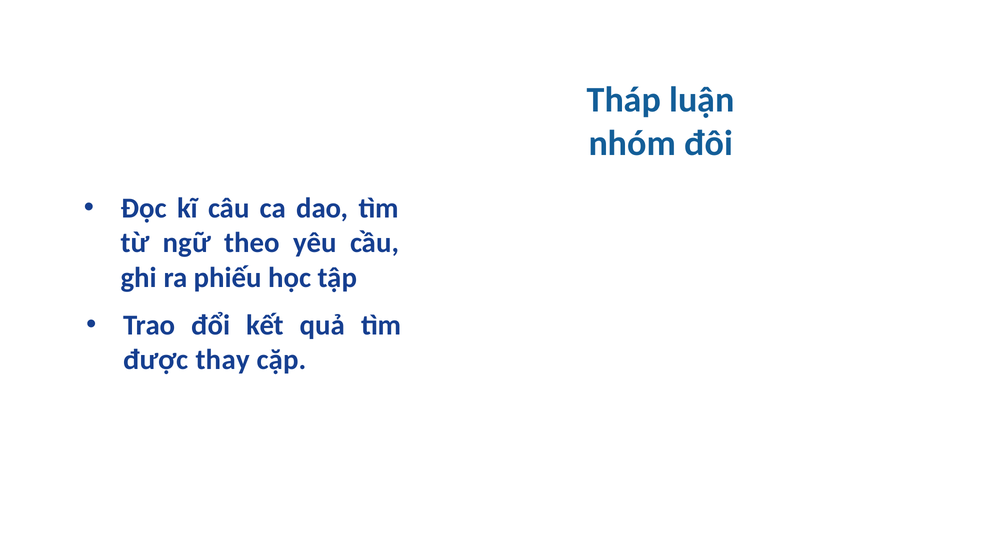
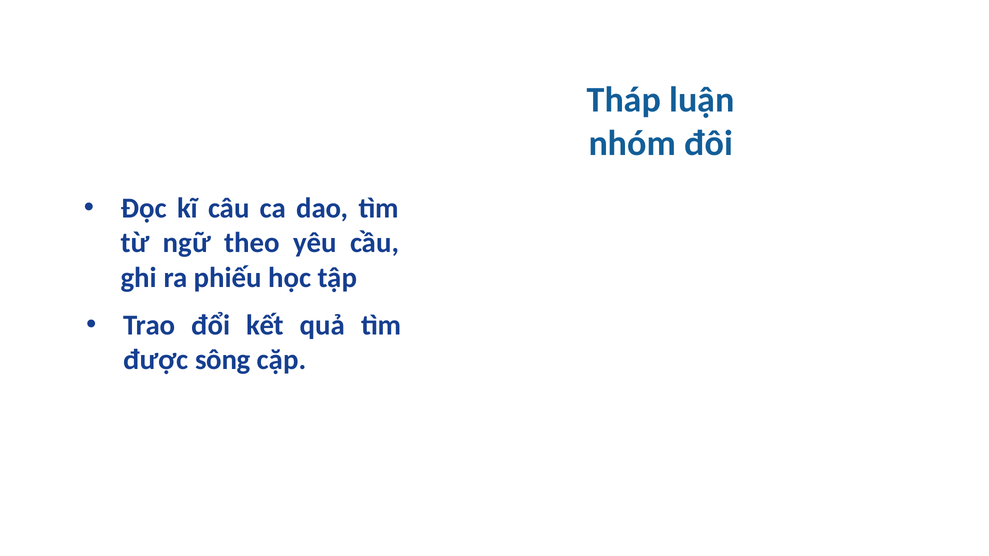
thay: thay -> sông
